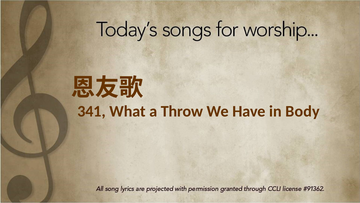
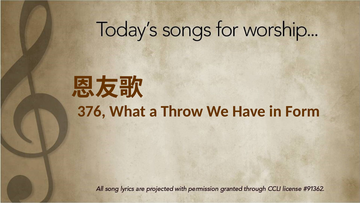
341: 341 -> 376
Body: Body -> Form
